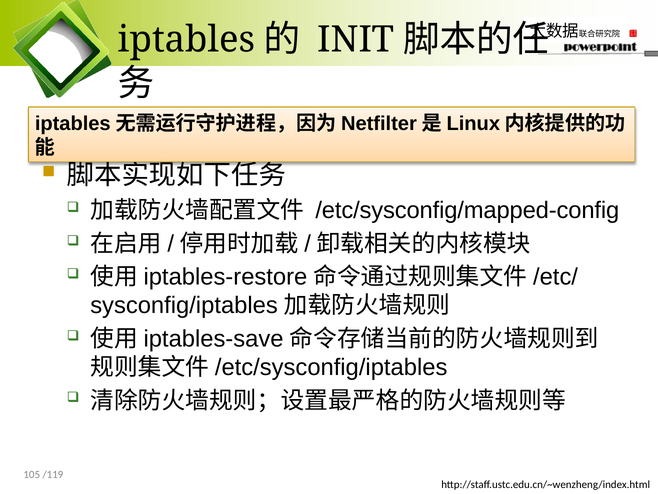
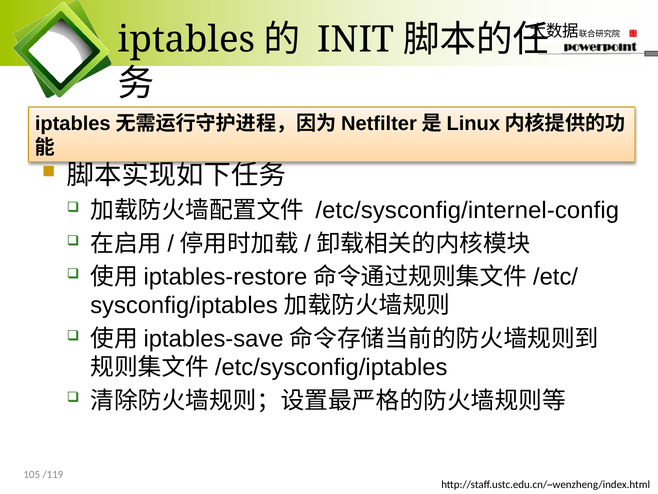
/etc/sysconfig/mapped-config: /etc/sysconfig/mapped-config -> /etc/sysconfig/internel-config
